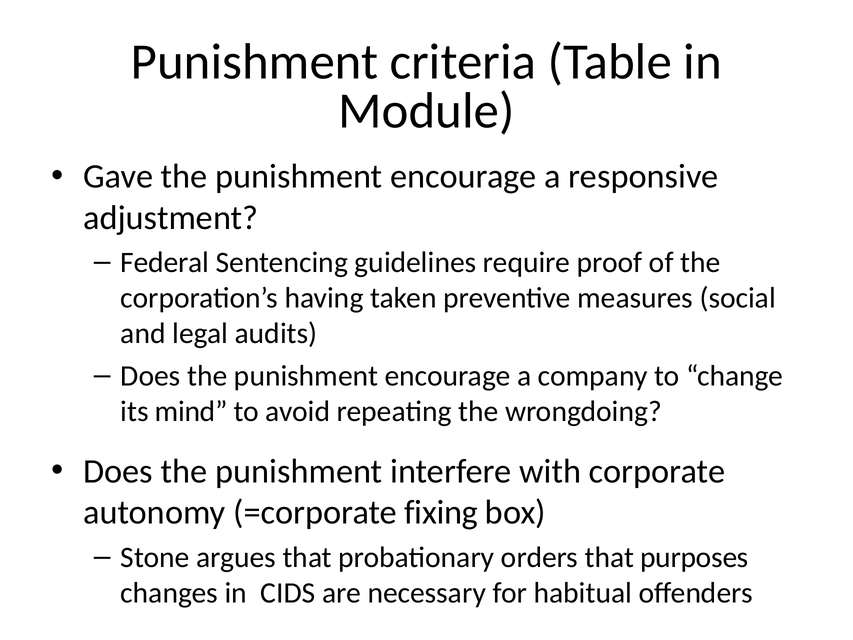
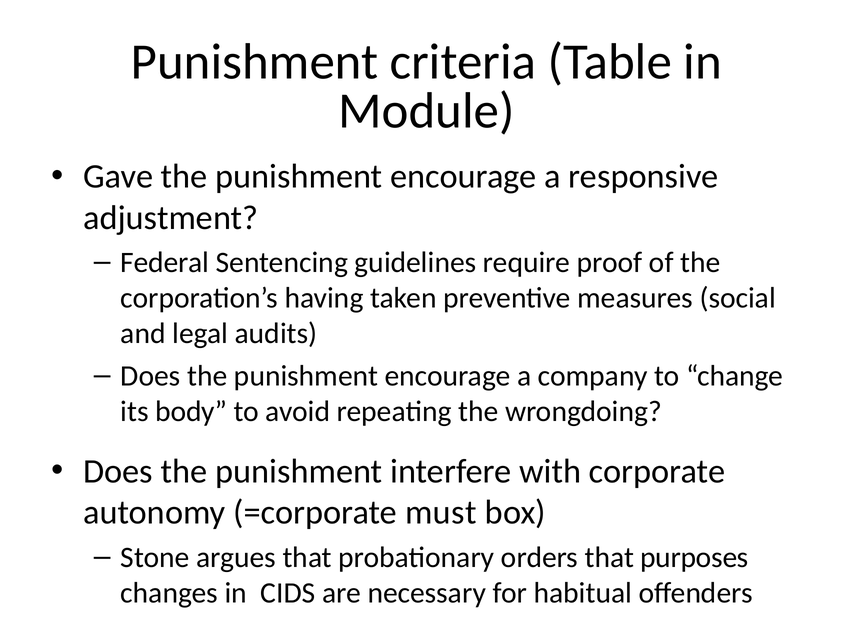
mind: mind -> body
fixing: fixing -> must
